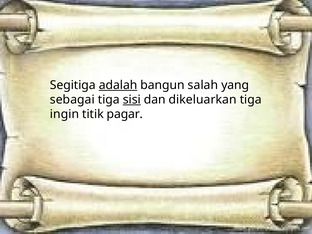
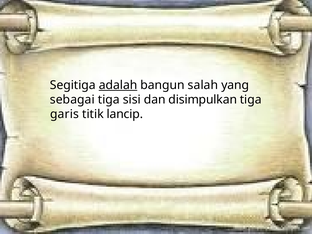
sisi underline: present -> none
dikeluarkan: dikeluarkan -> disimpulkan
ingin: ingin -> garis
pagar: pagar -> lancip
